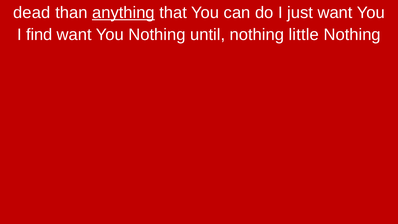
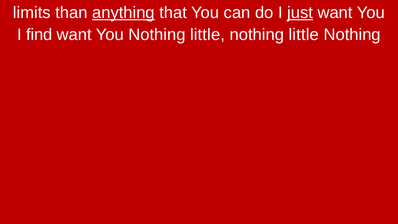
dead: dead -> limits
just underline: none -> present
You Nothing until: until -> little
